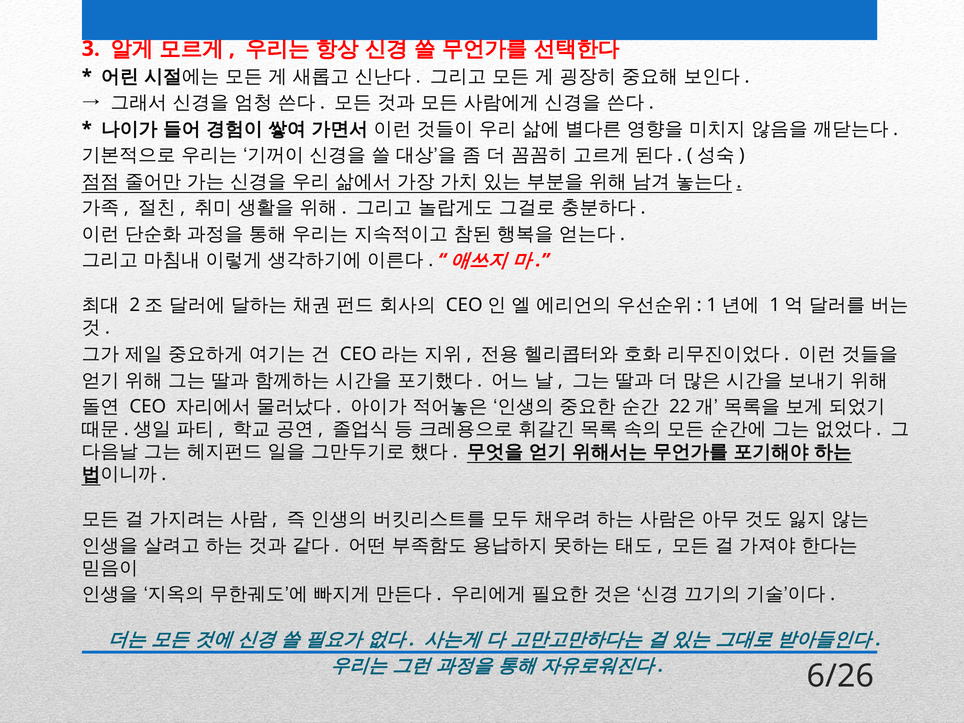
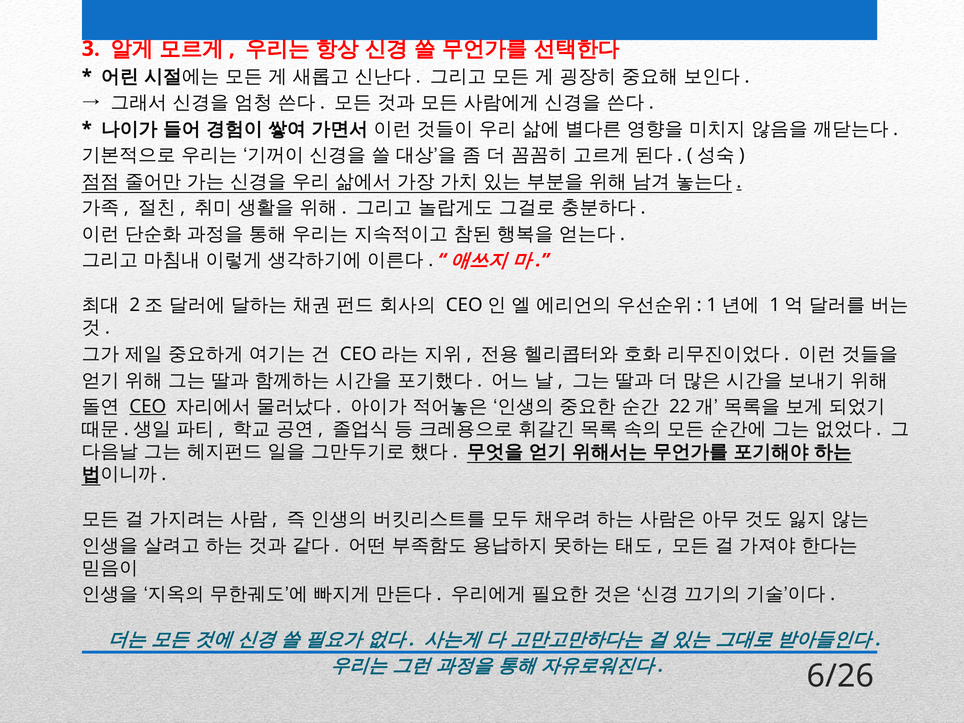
CEO underline: none -> present
